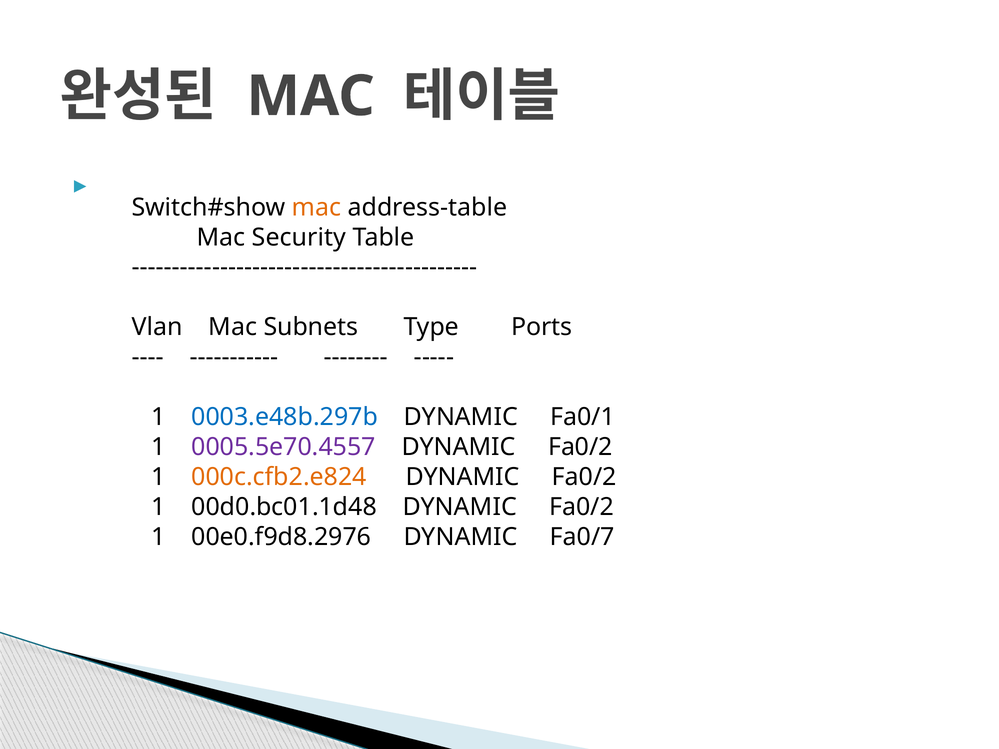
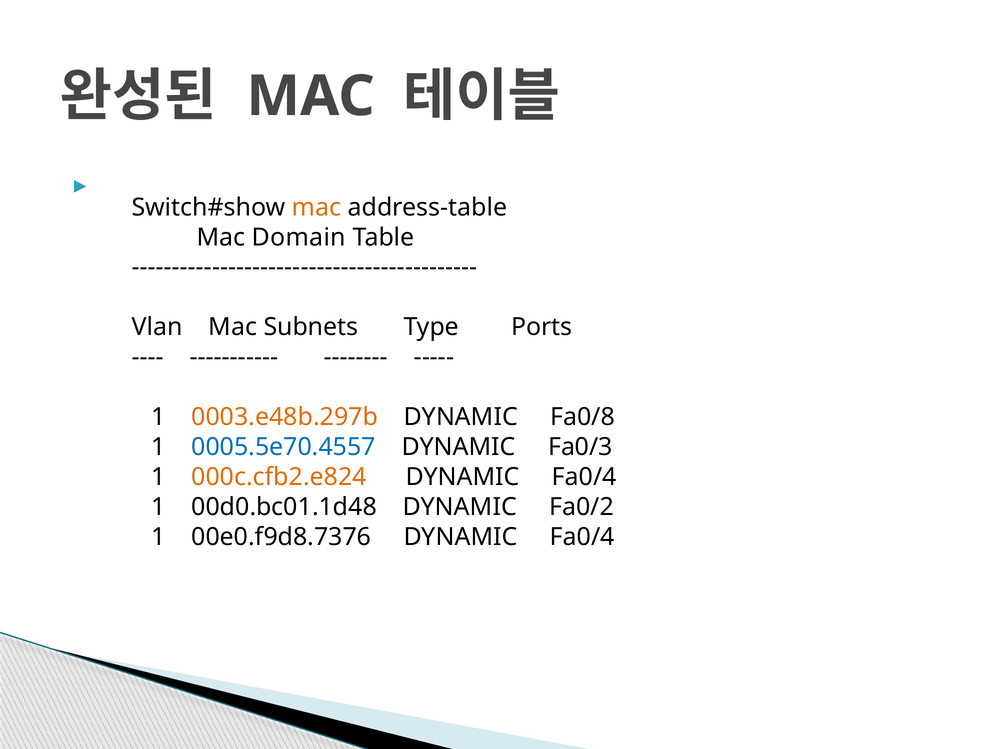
Security: Security -> Domain
0003.e48b.297b colour: blue -> orange
Fa0/1: Fa0/1 -> Fa0/8
0005.5e70.4557 colour: purple -> blue
Fa0/2 at (580, 447): Fa0/2 -> Fa0/3
Fa0/2 at (584, 477): Fa0/2 -> Fa0/4
00e0.f9d8.2976: 00e0.f9d8.2976 -> 00e0.f9d8.7376
Fa0/7 at (582, 537): Fa0/7 -> Fa0/4
